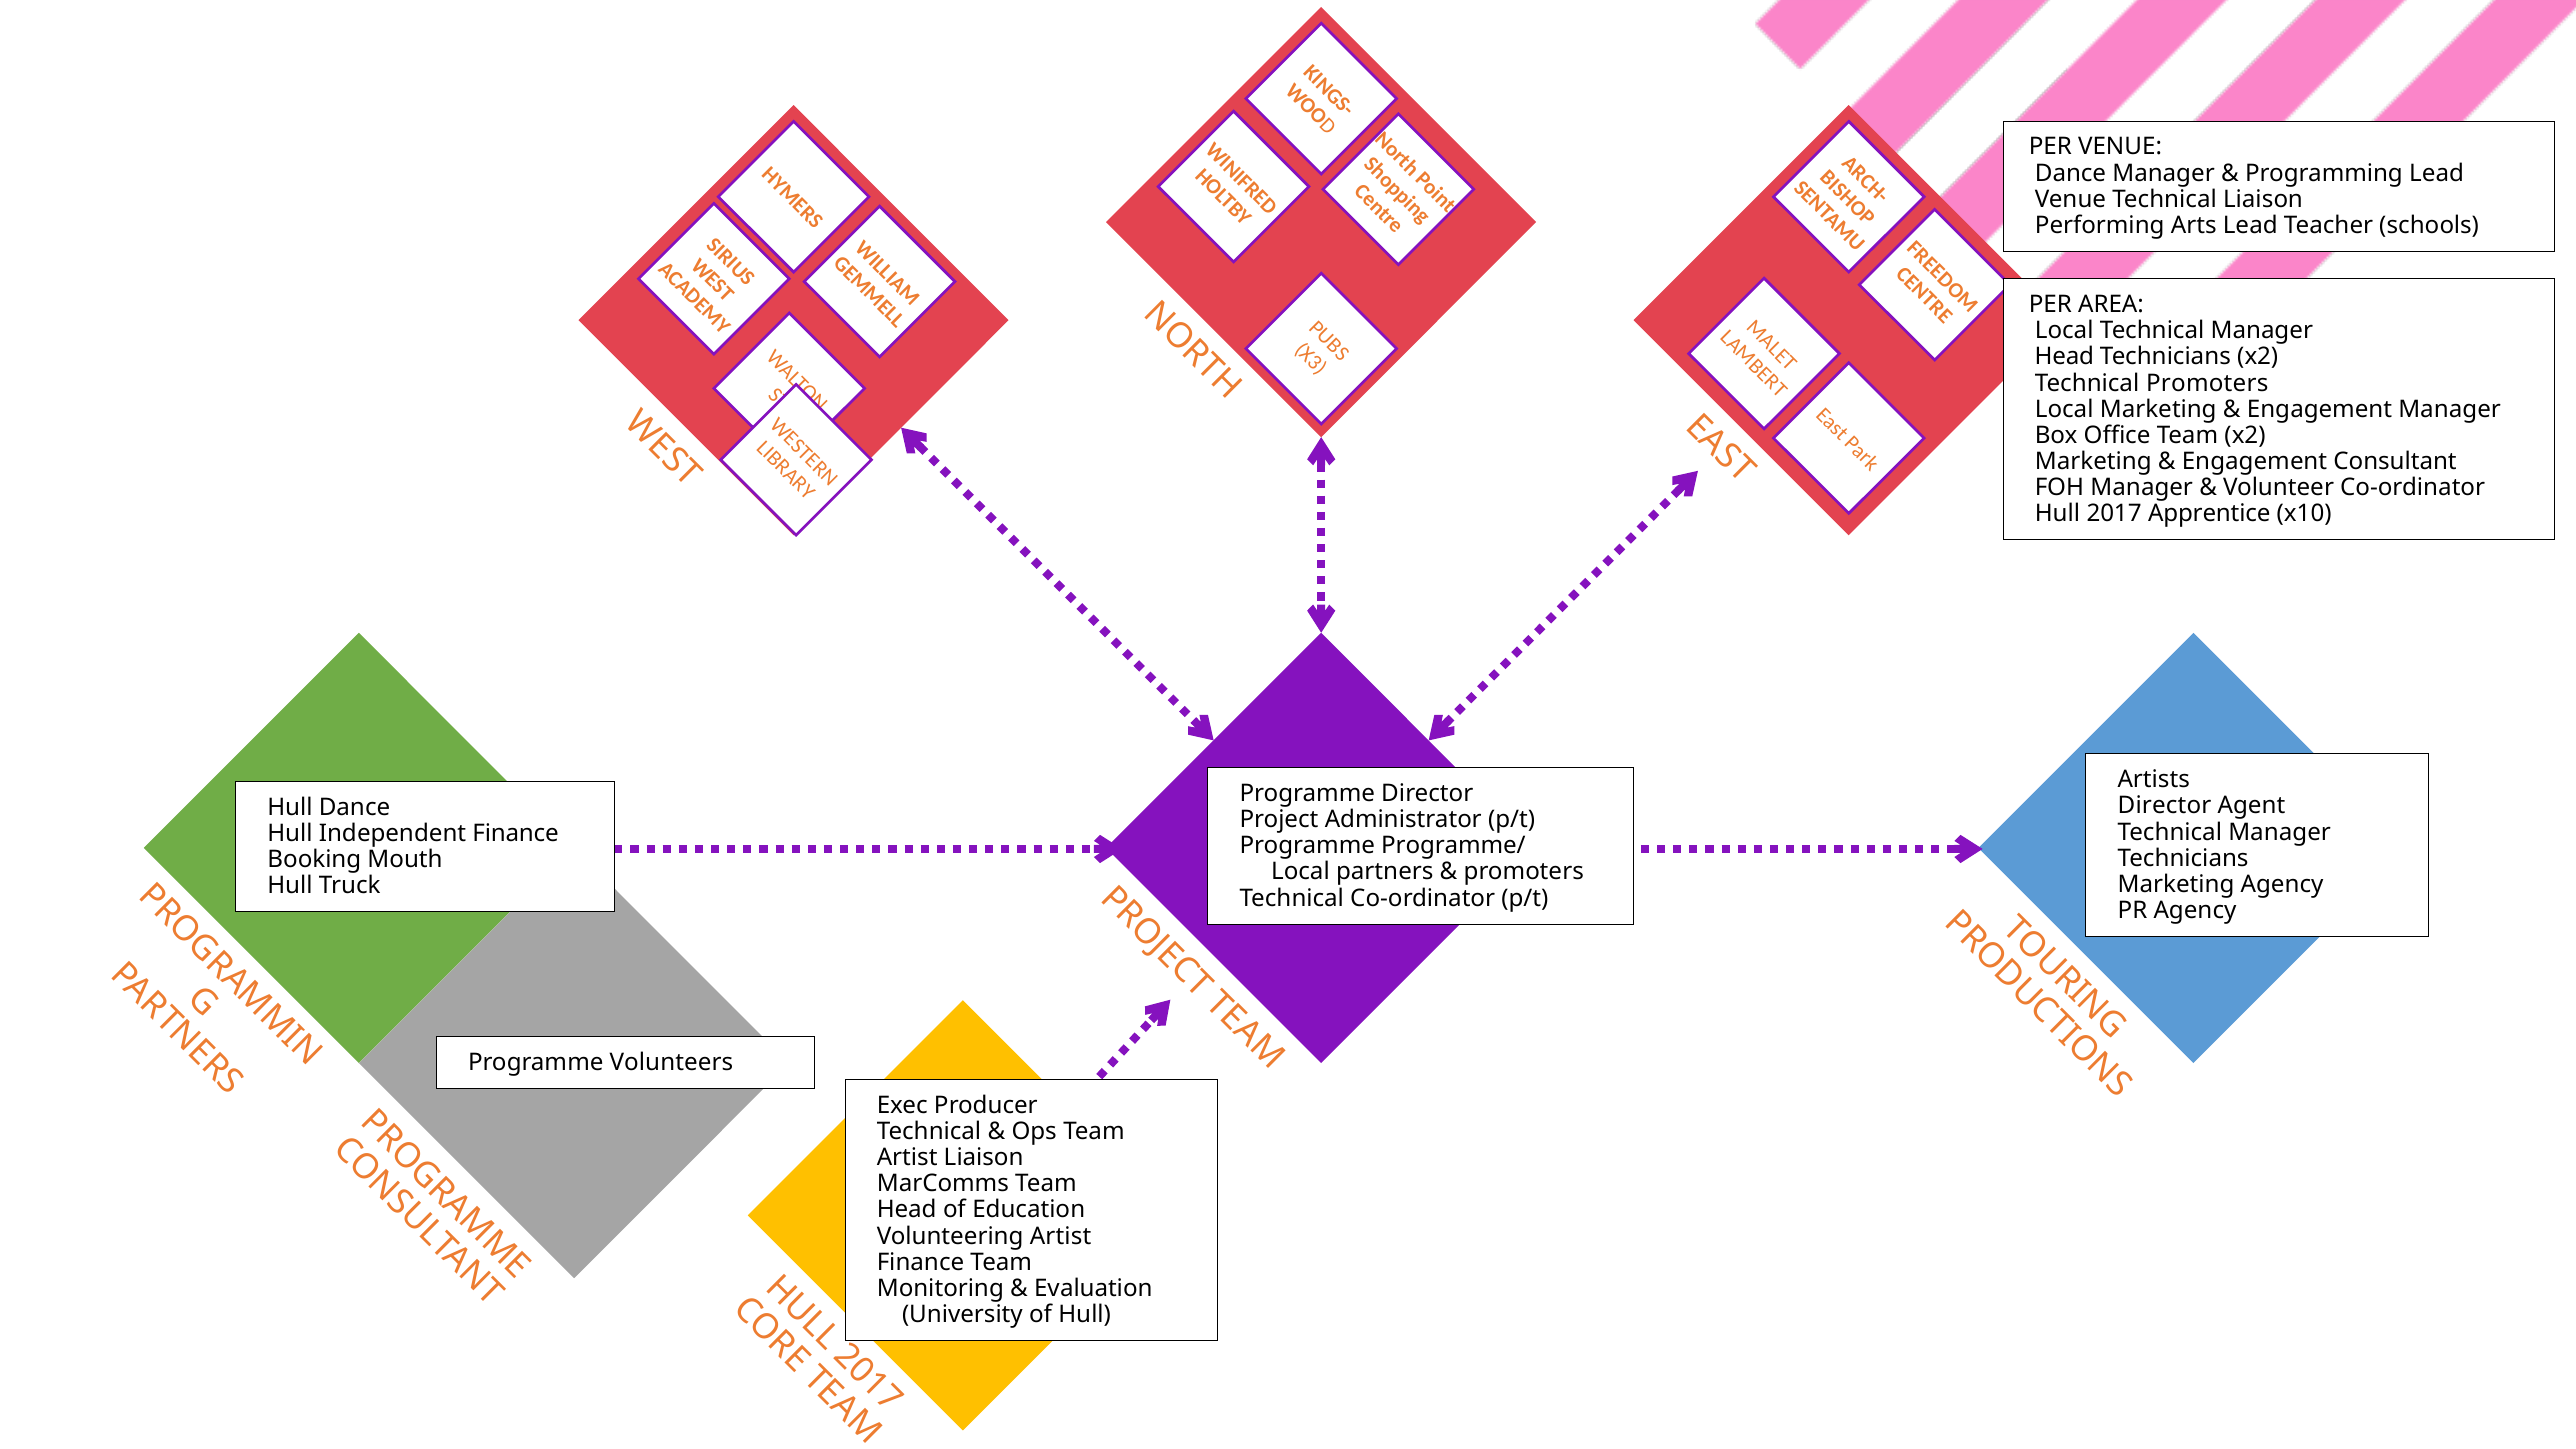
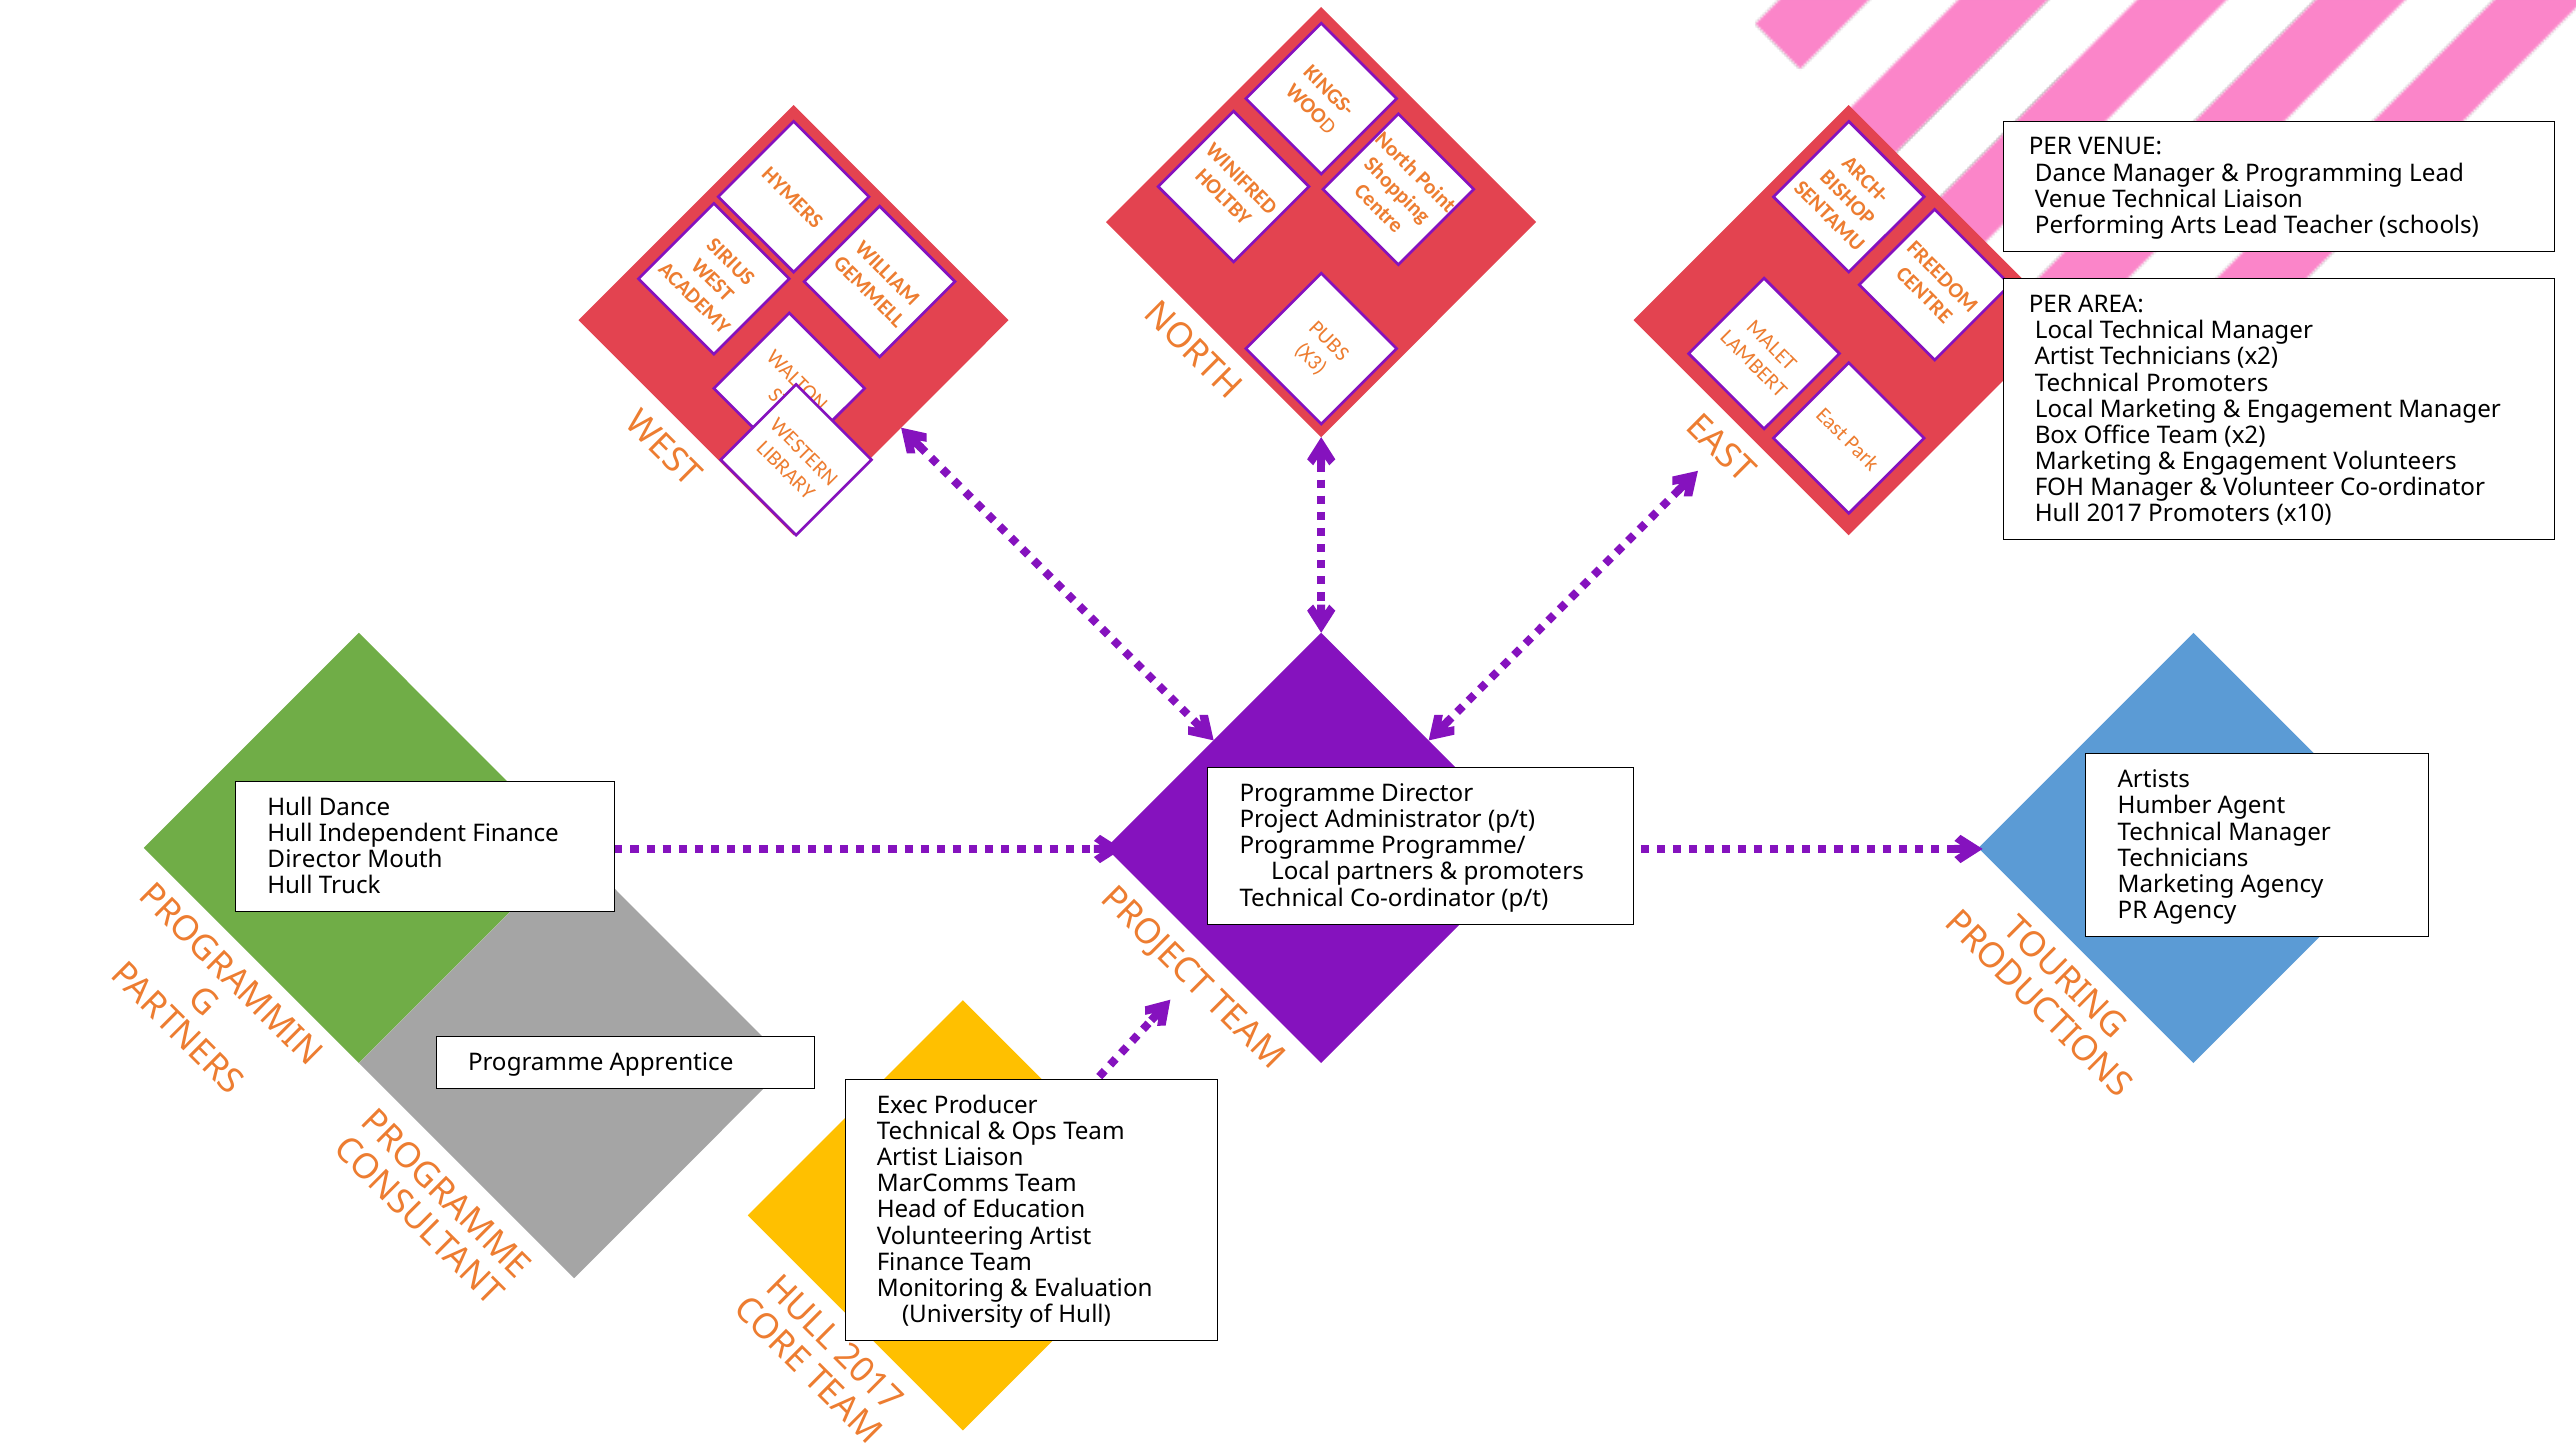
Head at (2064, 357): Head -> Artist
Consultant: Consultant -> Volunteers
2017 Apprentice: Apprentice -> Promoters
Director at (2165, 806): Director -> Humber
Booking at (314, 859): Booking -> Director
Volunteers: Volunteers -> Apprentice
